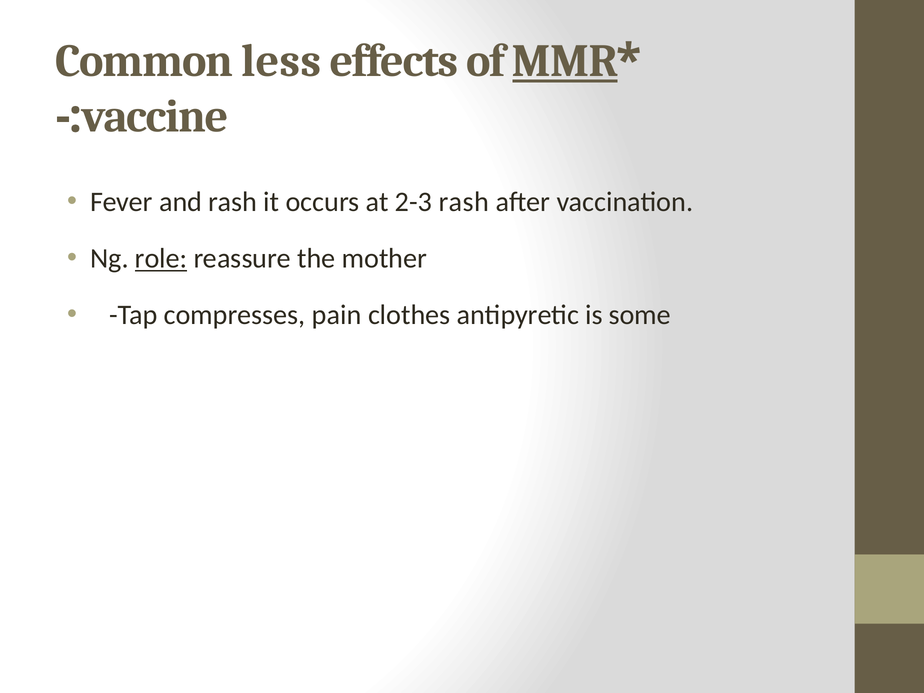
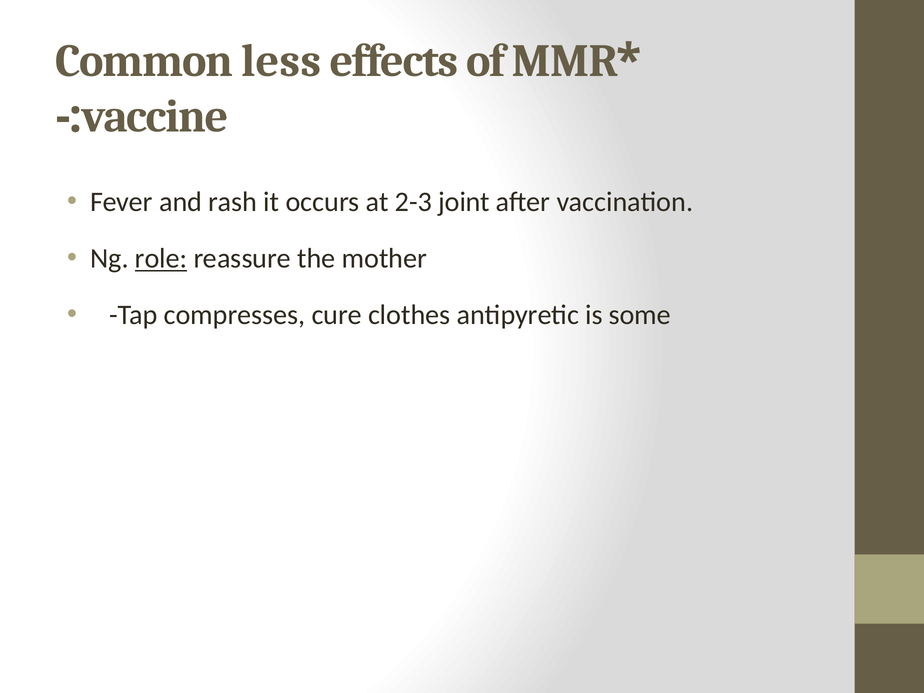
MMR underline: present -> none
2-3 rash: rash -> joint
pain: pain -> cure
